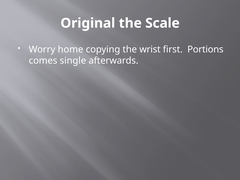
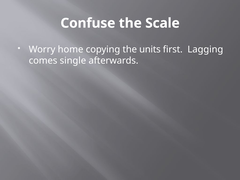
Original: Original -> Confuse
wrist: wrist -> units
Portions: Portions -> Lagging
